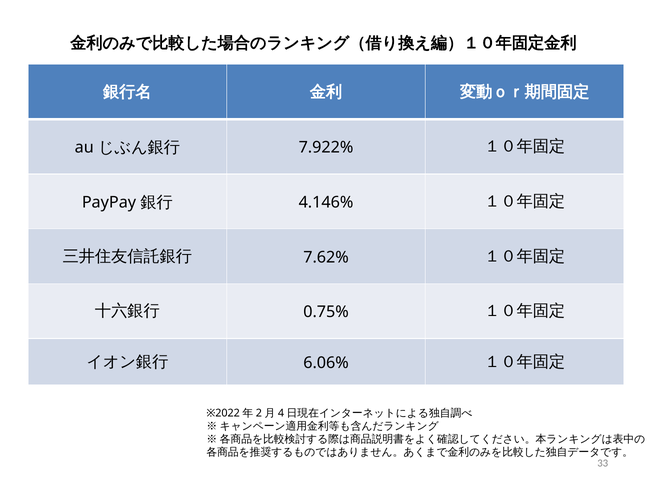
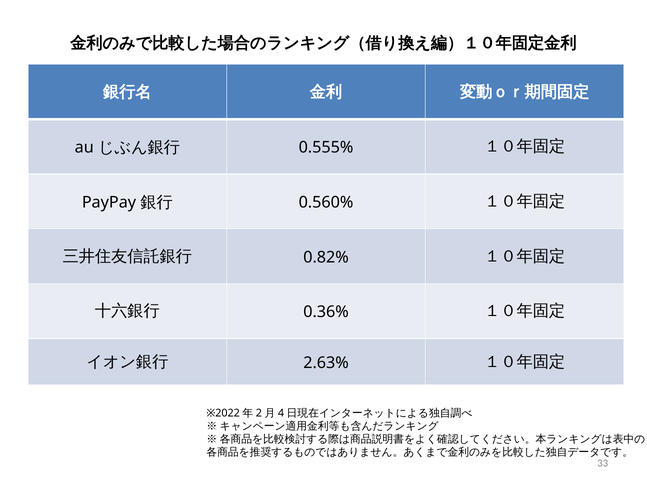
7.922%: 7.922% -> 0.555%
4.146%: 4.146% -> 0.560%
7.62%: 7.62% -> 0.82%
0.75%: 0.75% -> 0.36%
6.06%: 6.06% -> 2.63%
